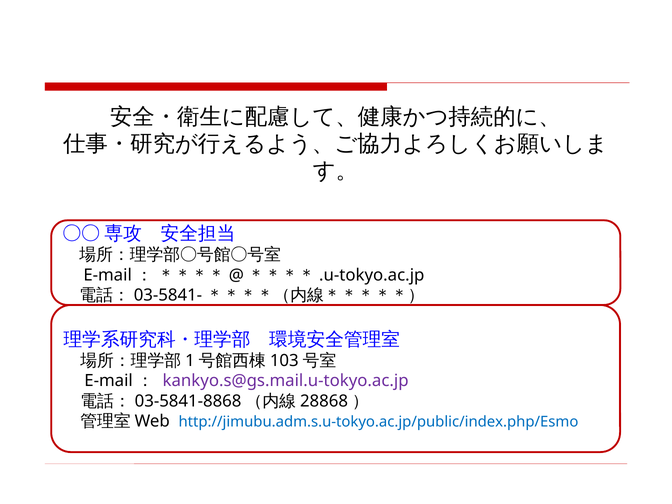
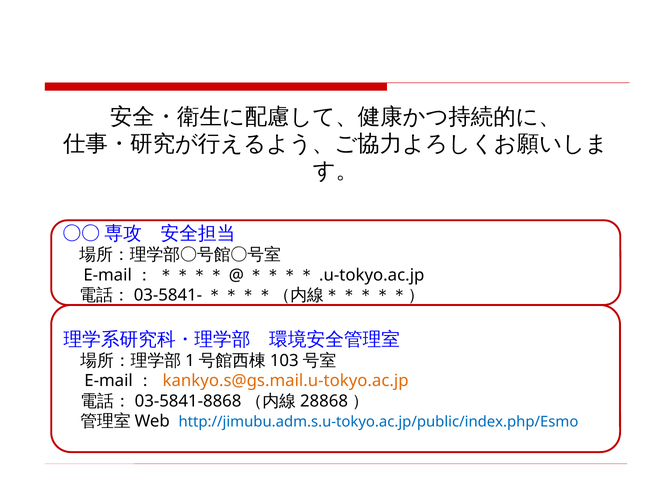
kankyo.s@gs.mail.u-tokyo.ac.jp colour: purple -> orange
